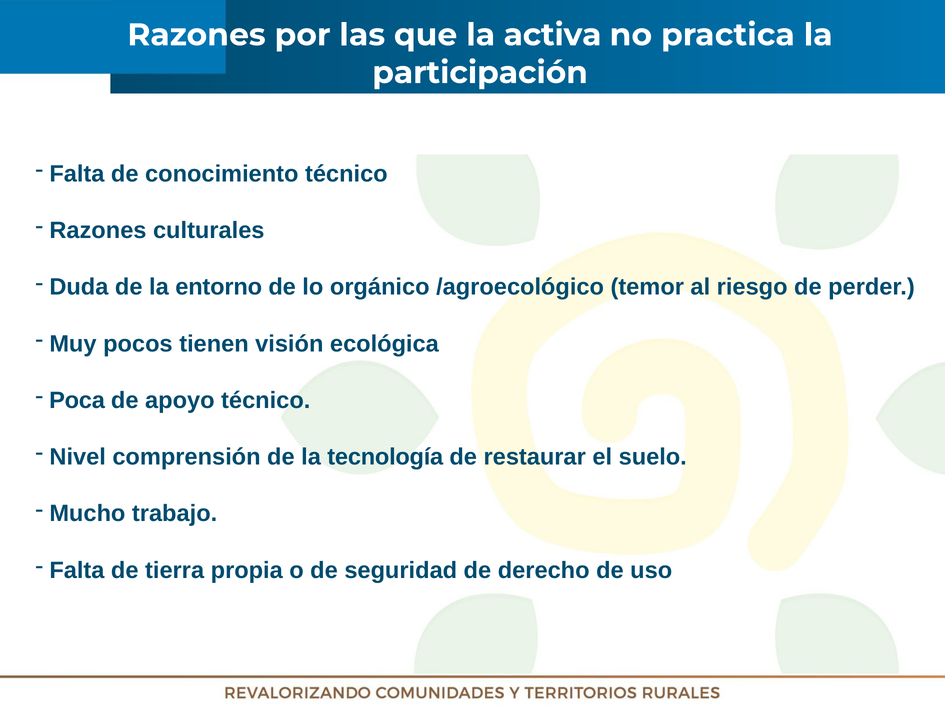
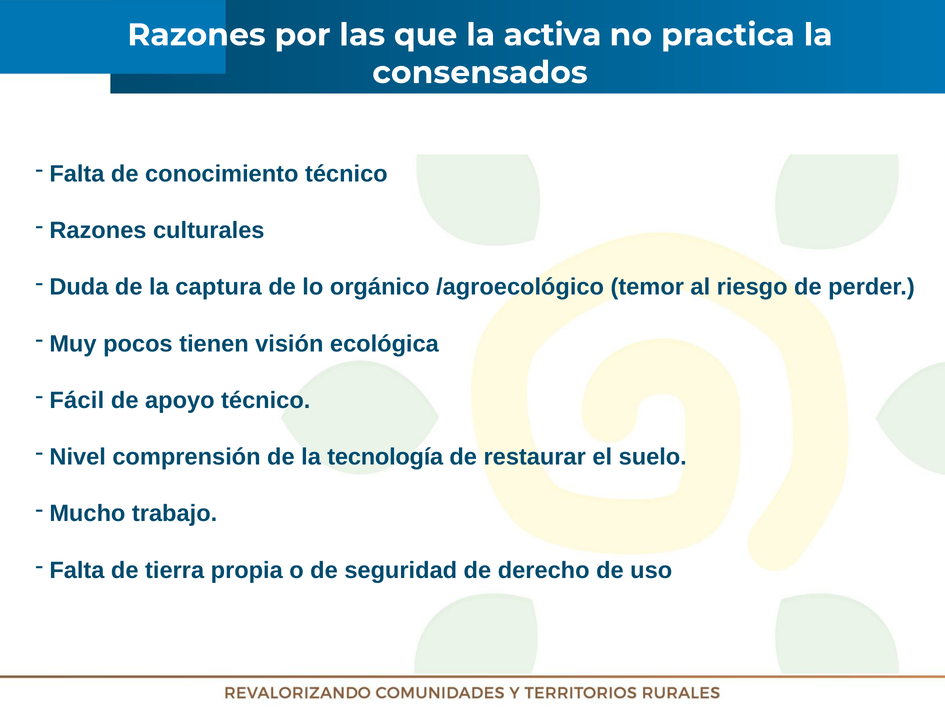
participación: participación -> consensados
entorno: entorno -> captura
Poca: Poca -> Fácil
